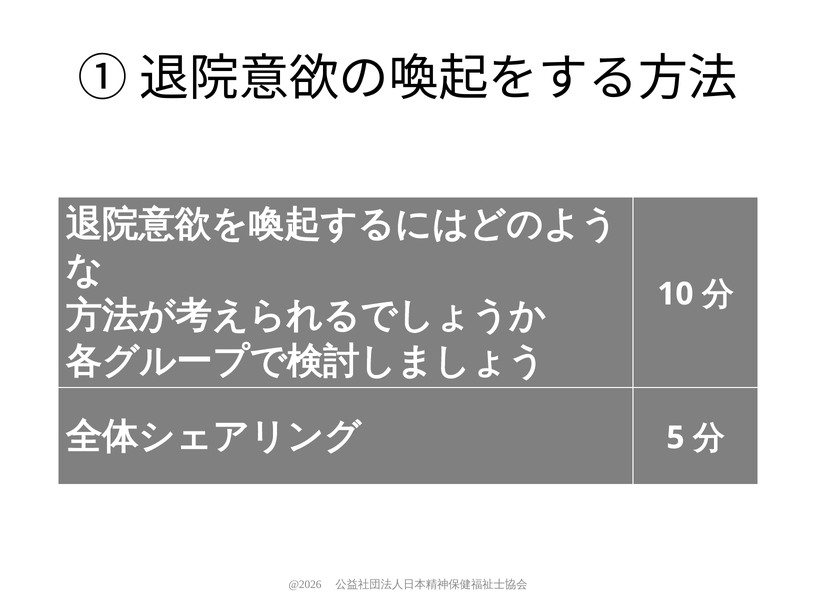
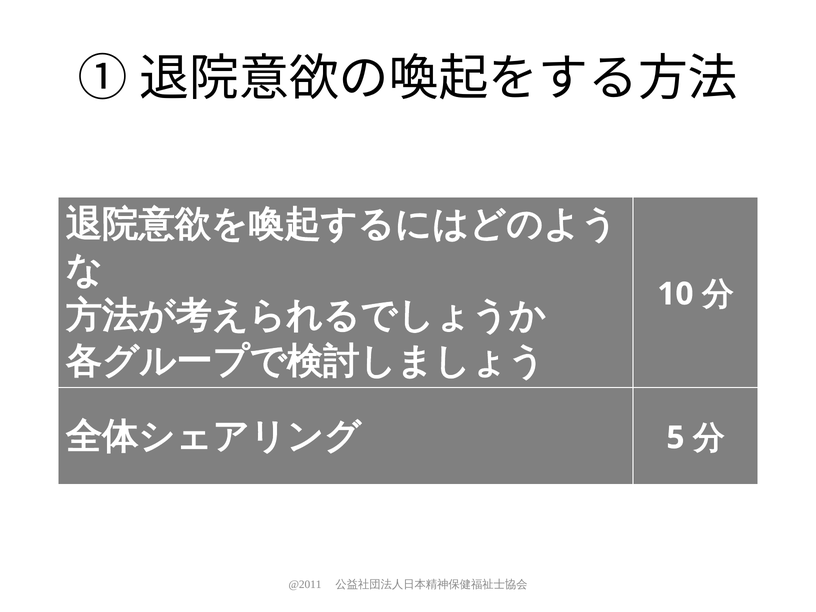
@2026: @2026 -> @2011
